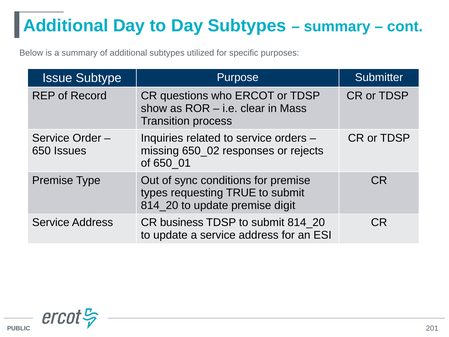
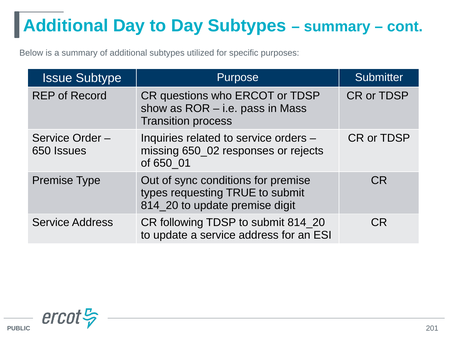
clear: clear -> pass
business: business -> following
